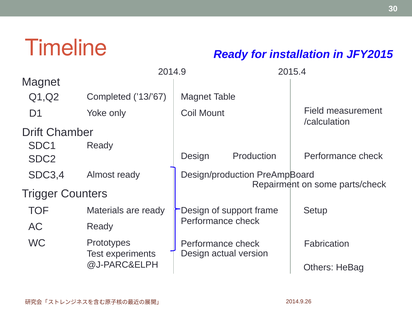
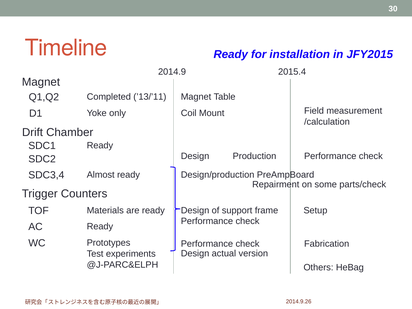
’13/’67: ’13/’67 -> ’13/’11
